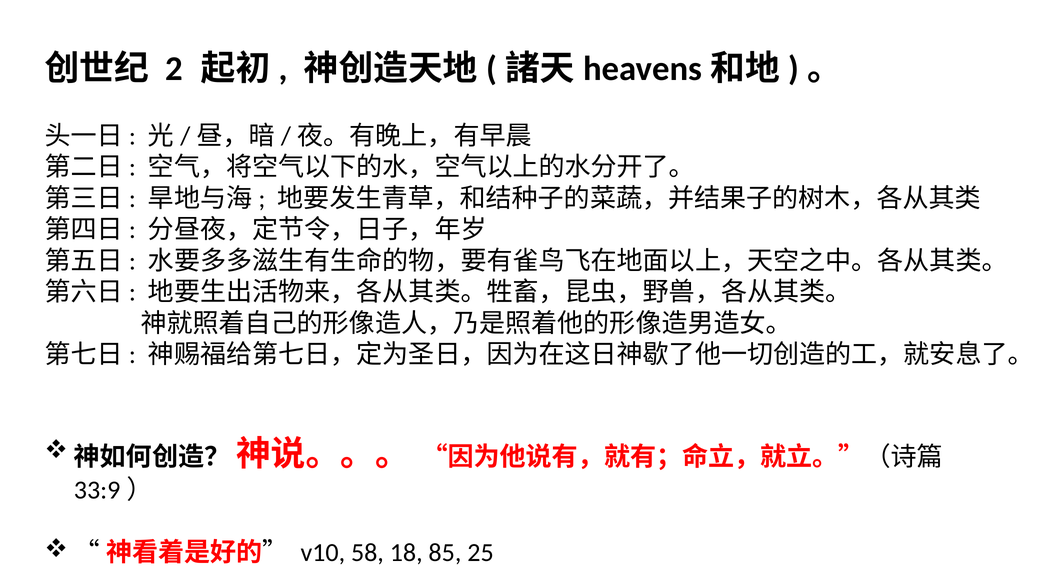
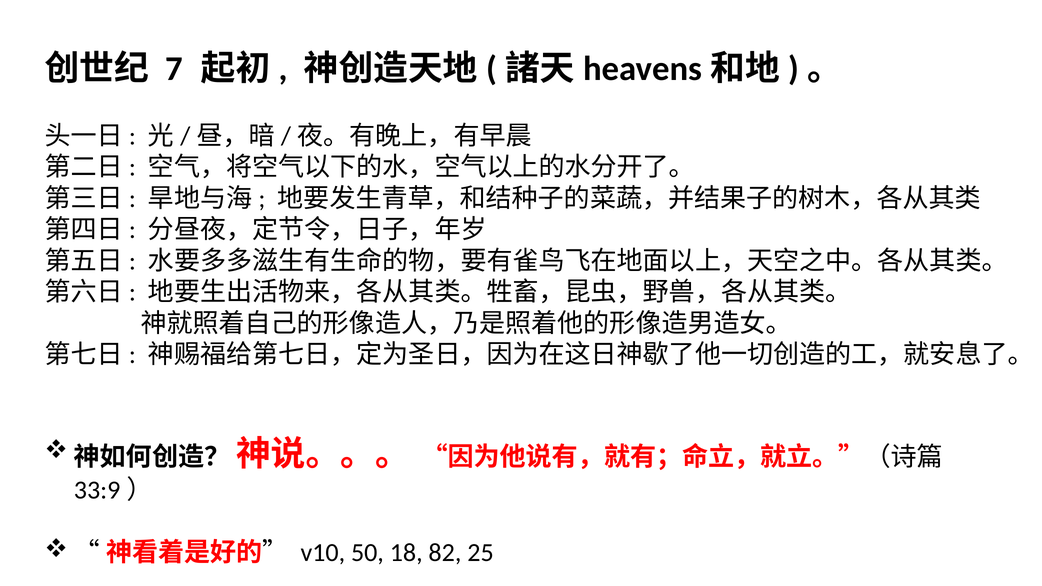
2: 2 -> 7
58: 58 -> 50
85: 85 -> 82
